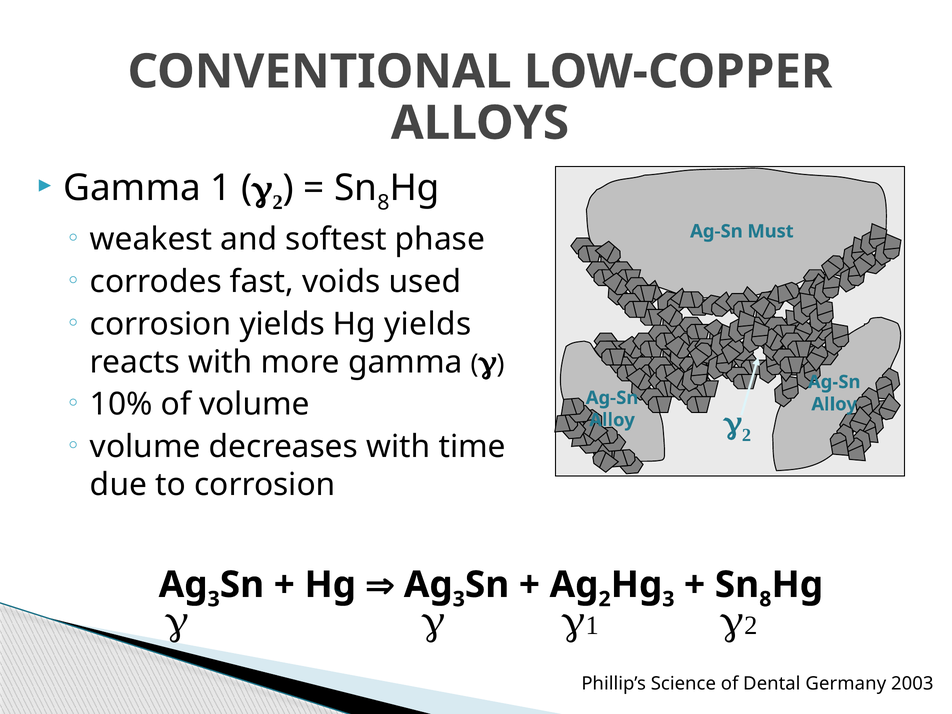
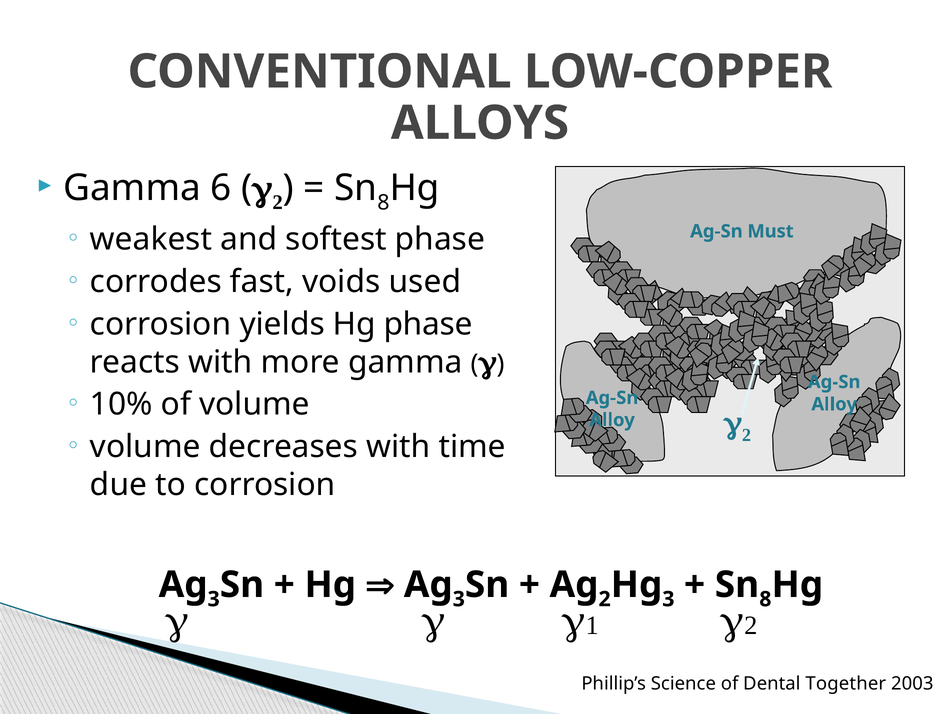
Gamma 1: 1 -> 6
Hg yields: yields -> phase
Germany: Germany -> Together
